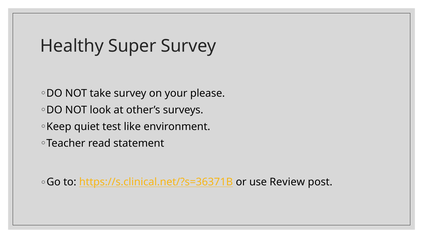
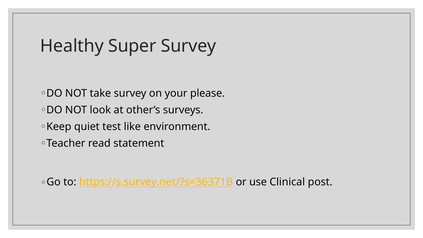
https://s.clinical.net/?s=36371B: https://s.clinical.net/?s=36371B -> https://s.survey.net/?s=36371B
Review: Review -> Clinical
